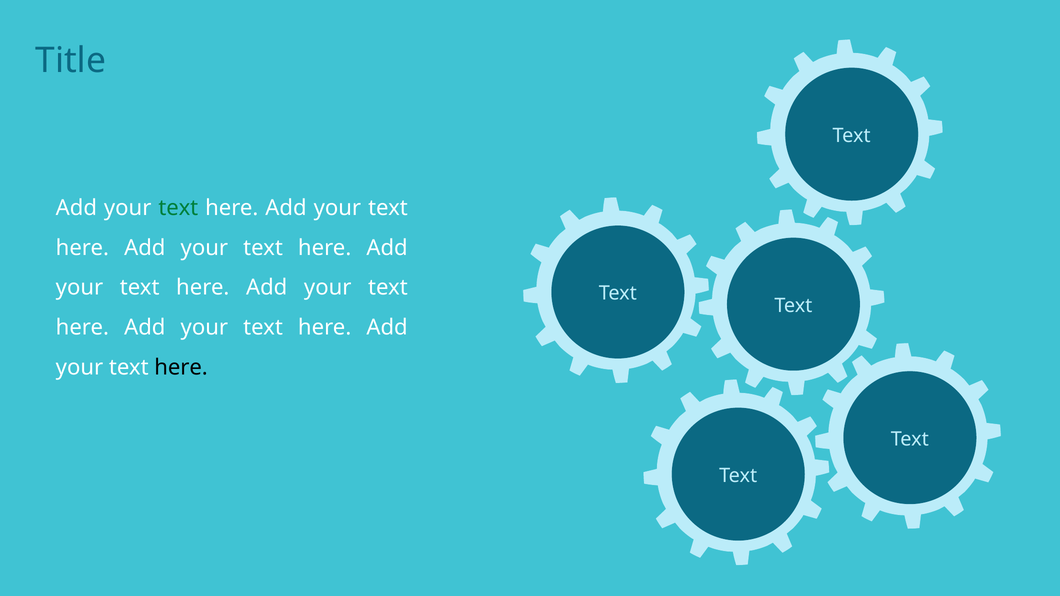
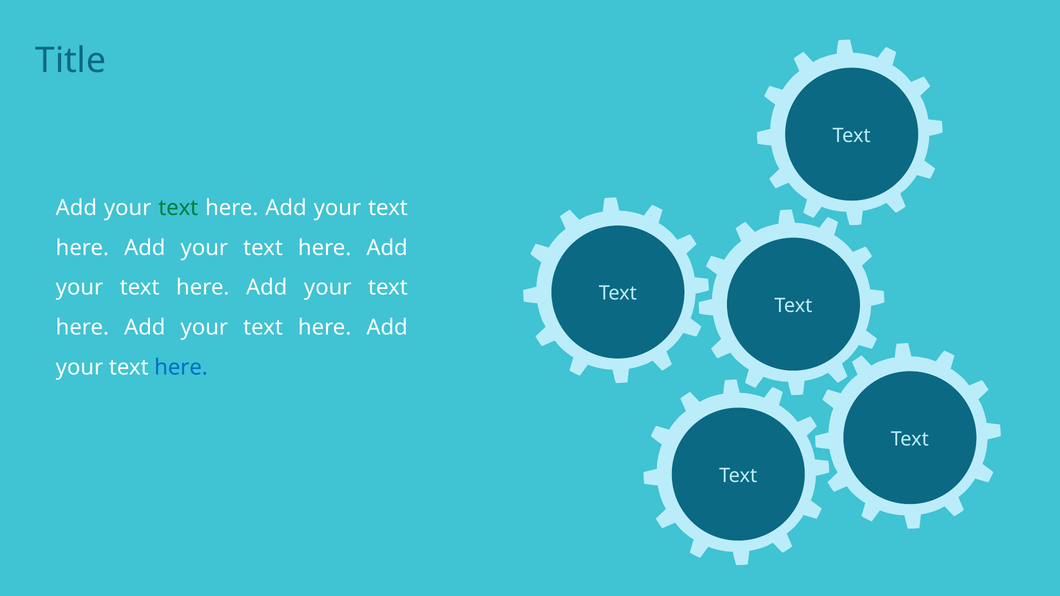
here at (181, 367) colour: black -> blue
